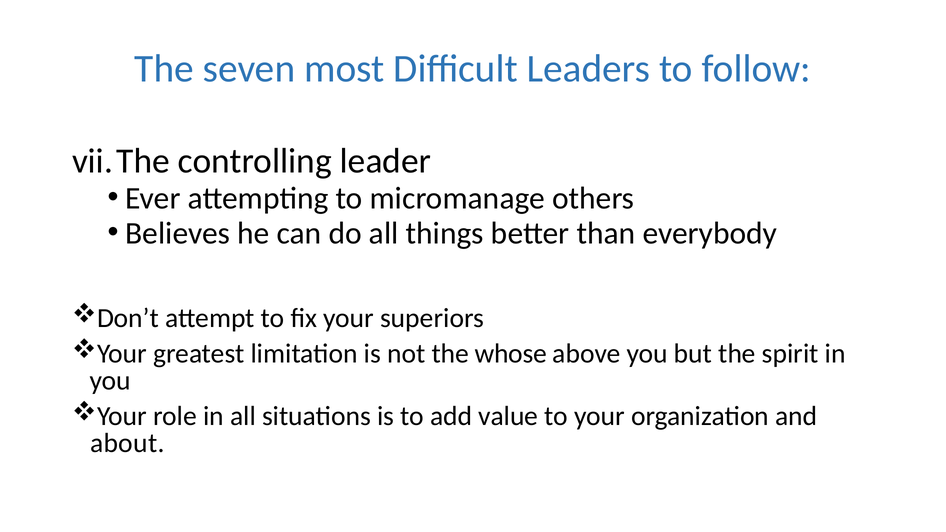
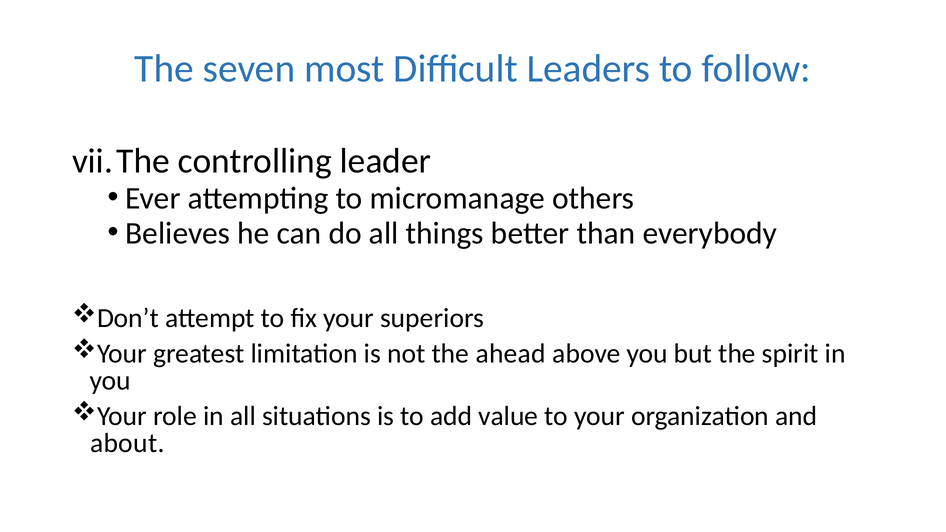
whose: whose -> ahead
